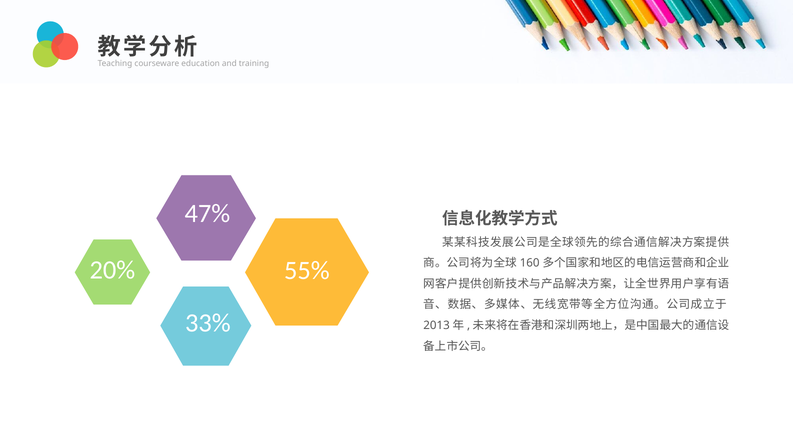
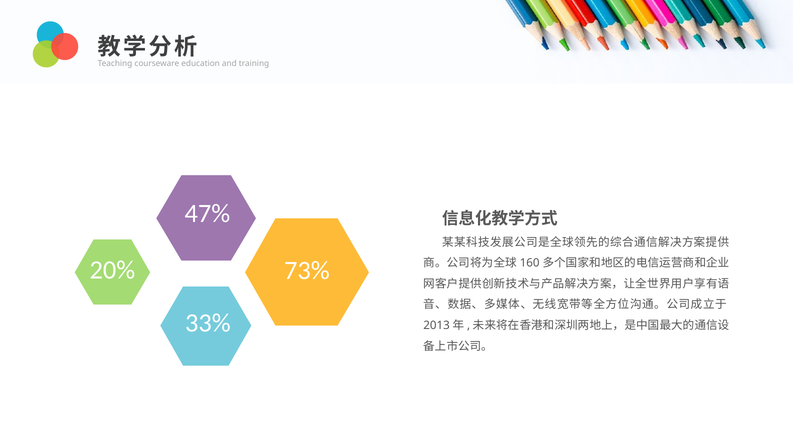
55%: 55% -> 73%
